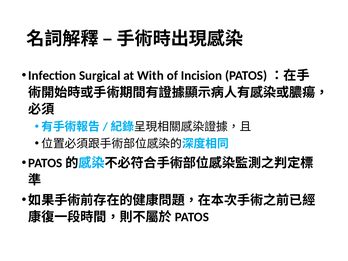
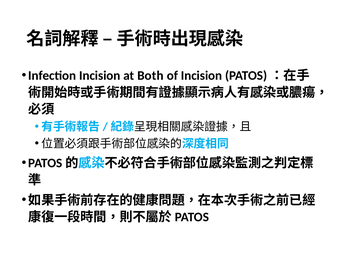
Infection Surgical: Surgical -> Incision
With: With -> Both
